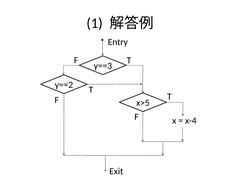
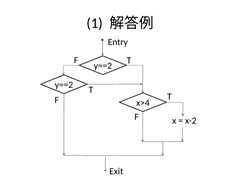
y==3 at (103, 66): y==3 -> y==2
x>5: x>5 -> x>4
x-4: x-4 -> x-2
